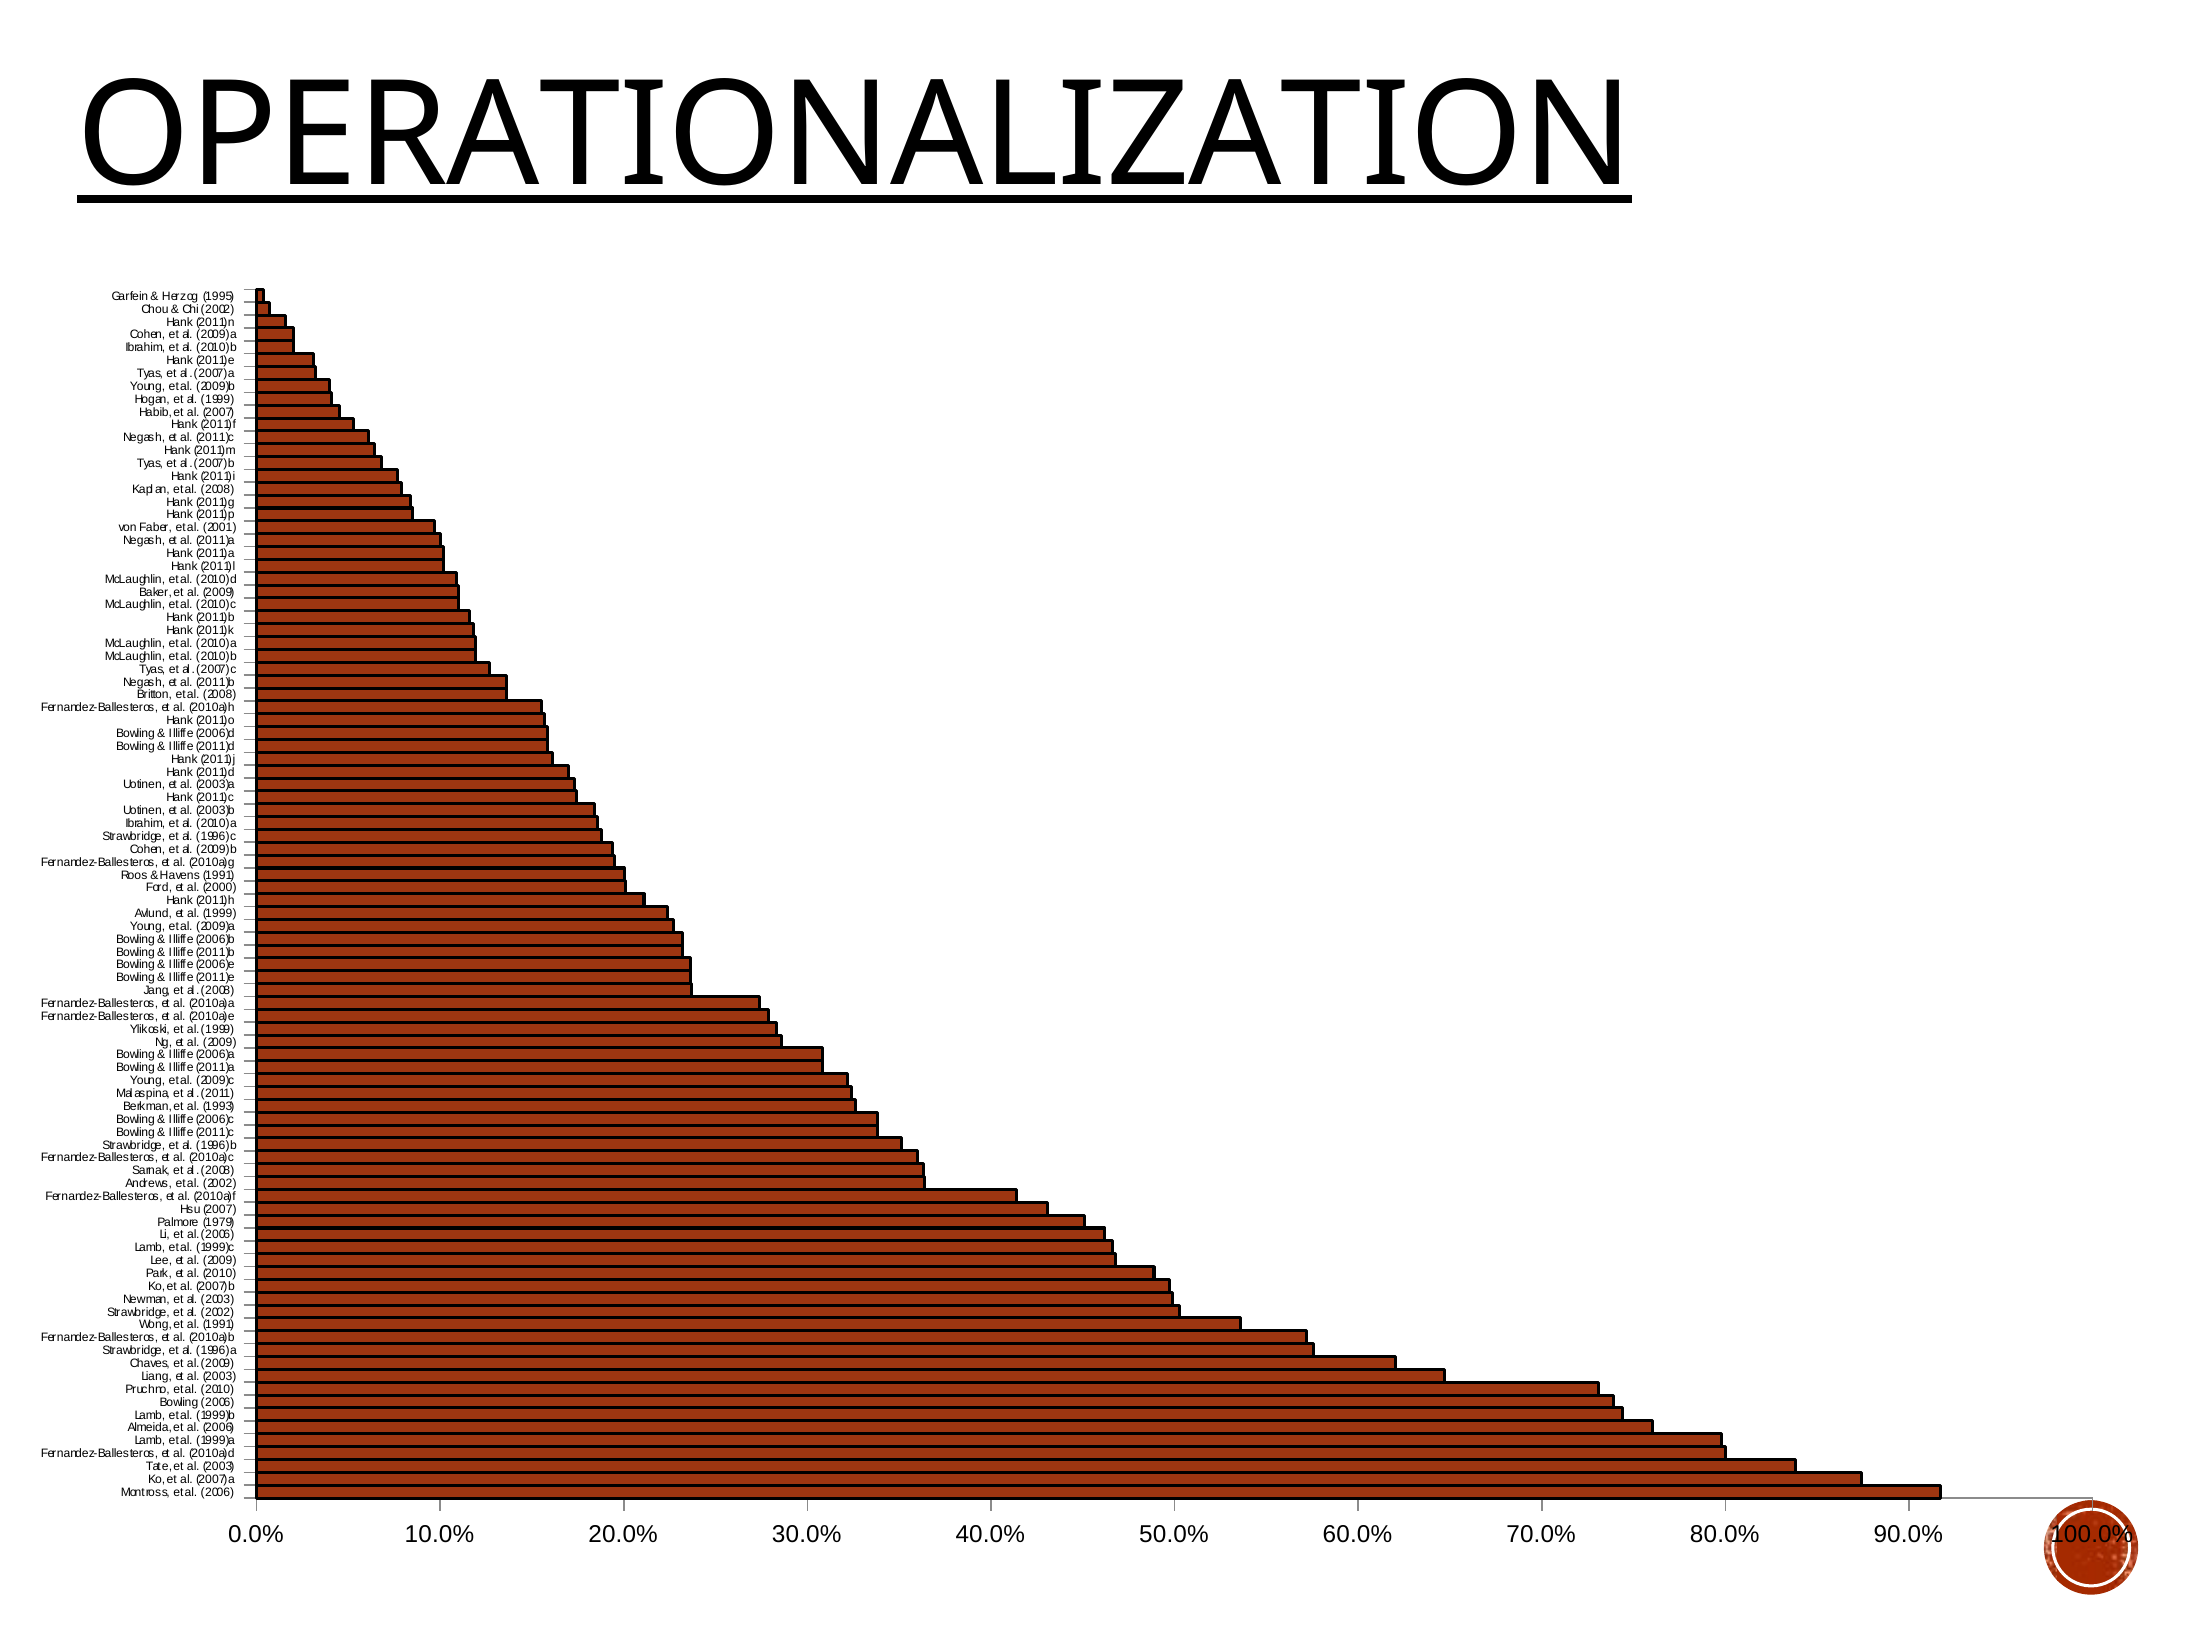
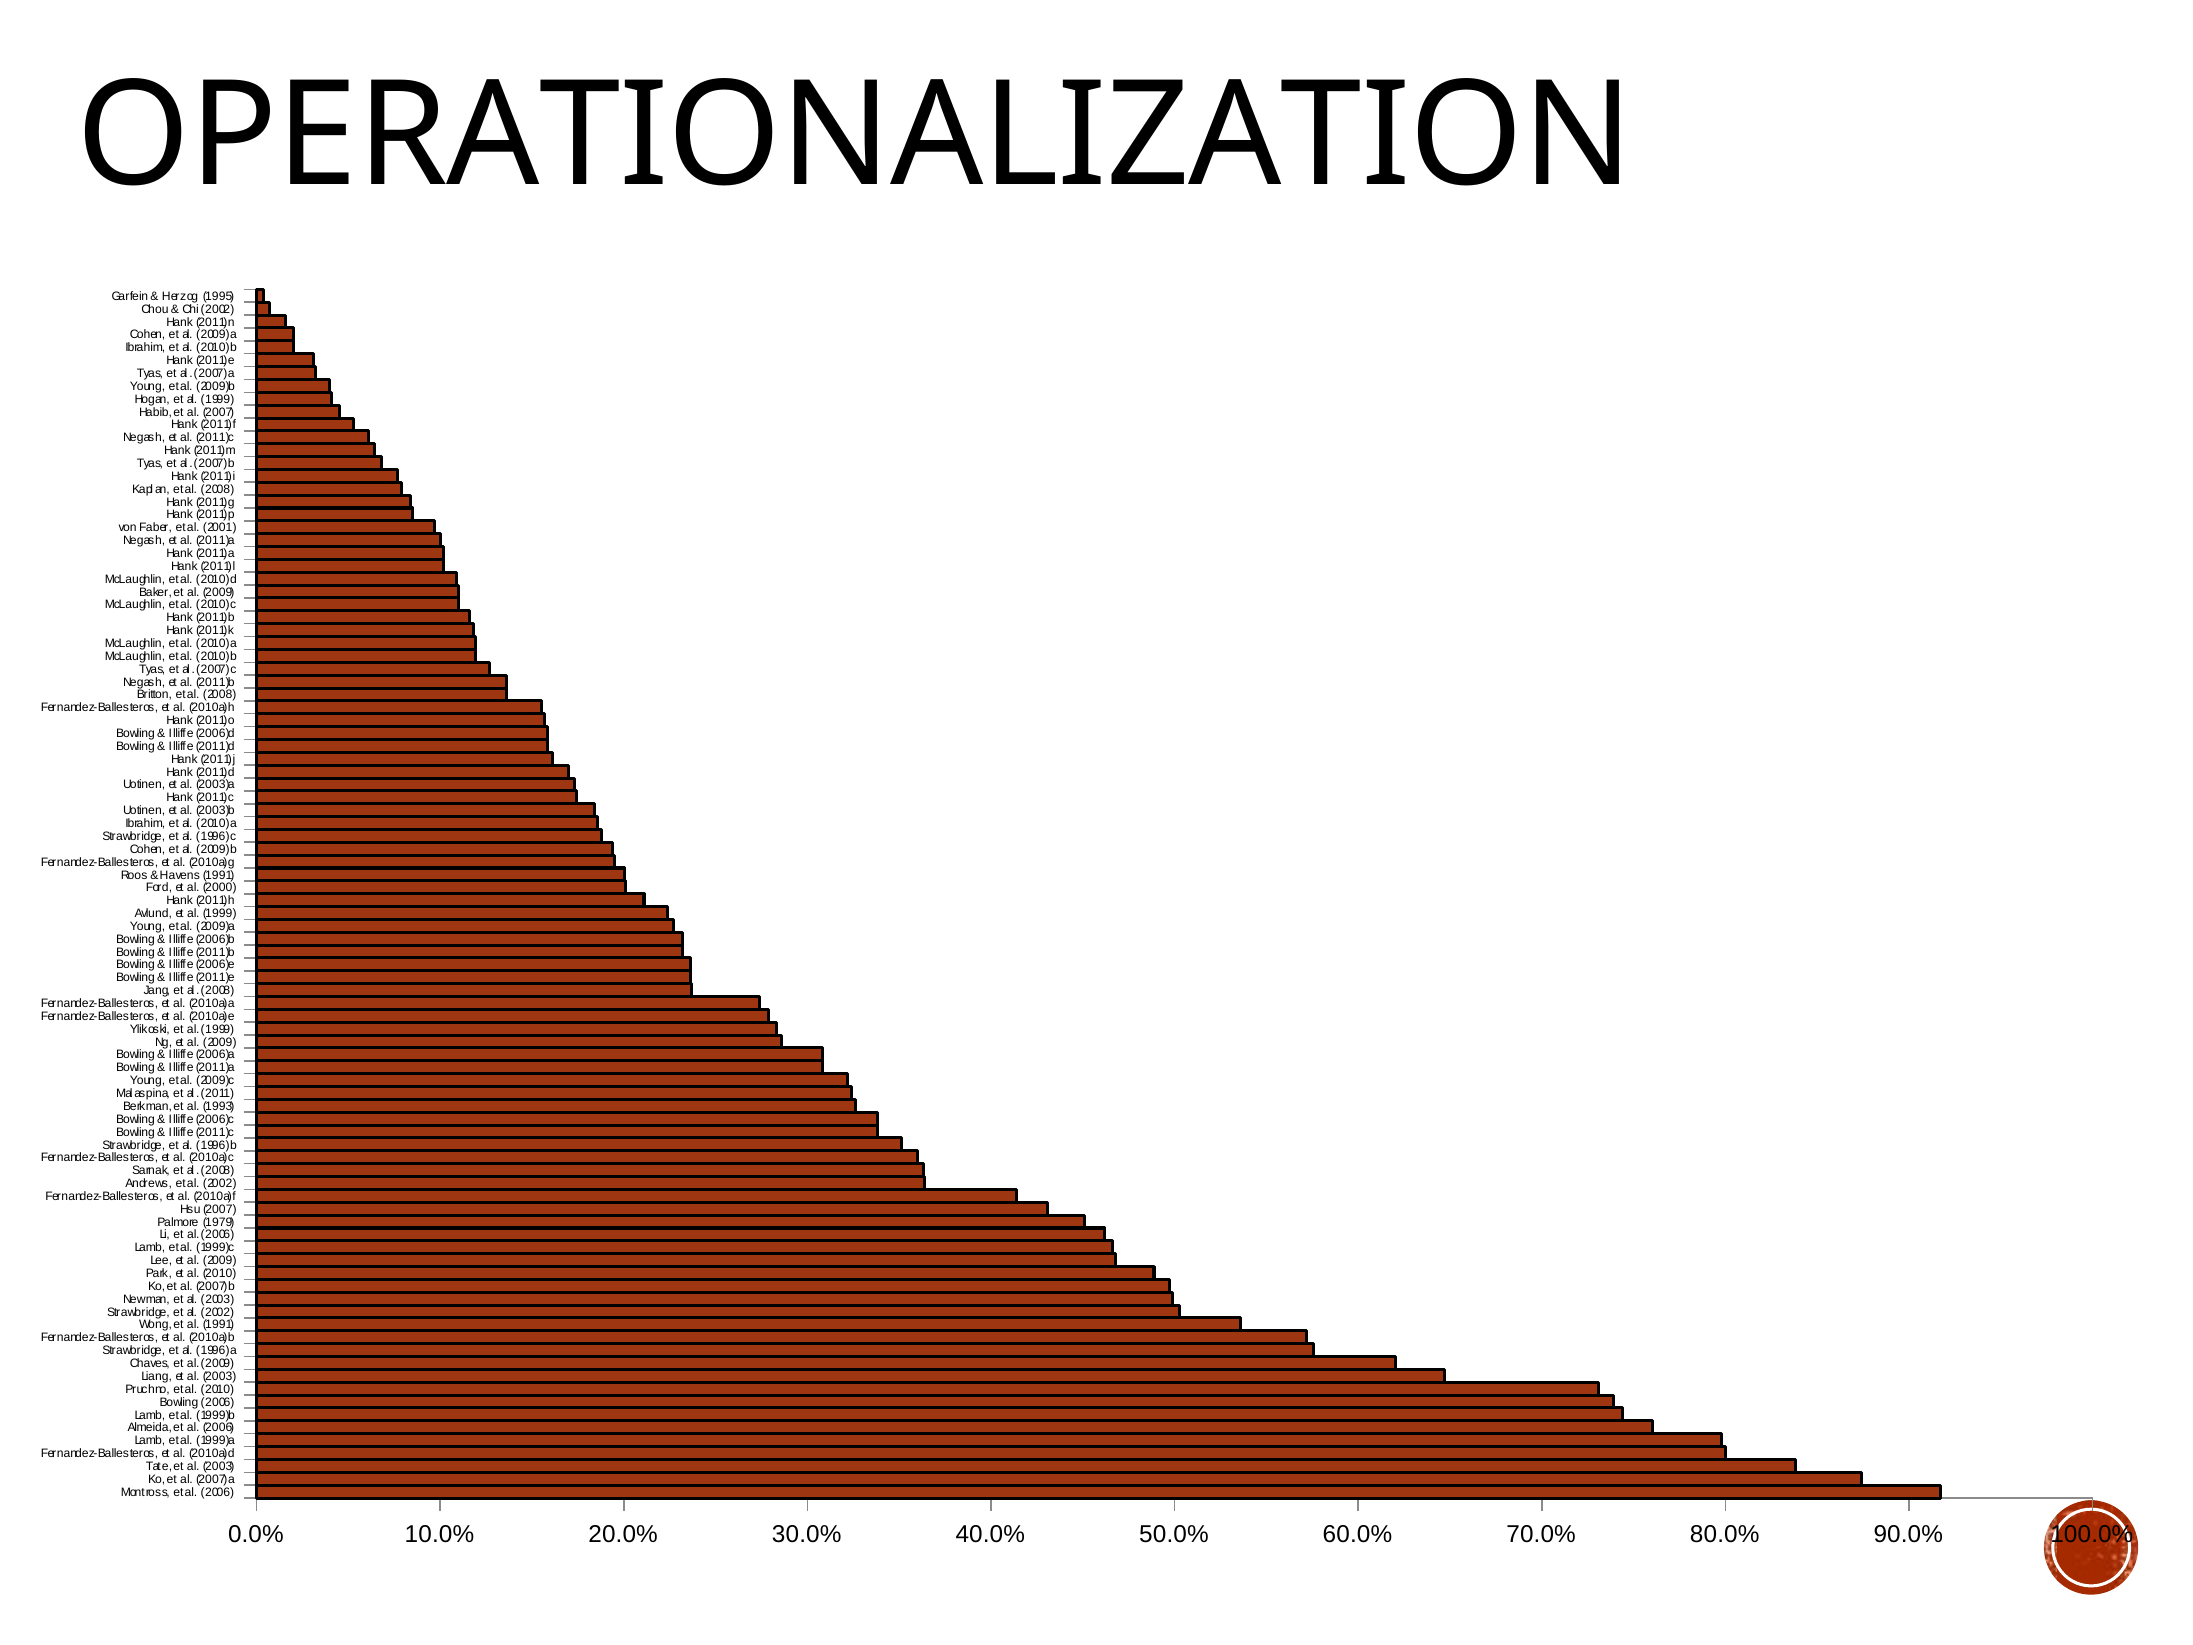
OPERATIONALIZATION underline: present -> none
